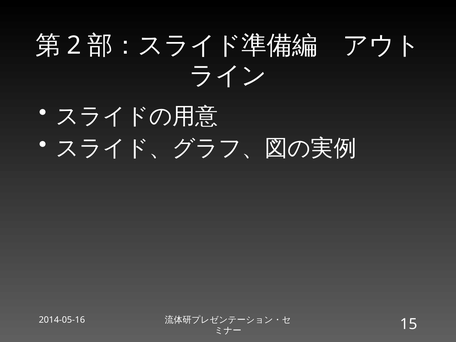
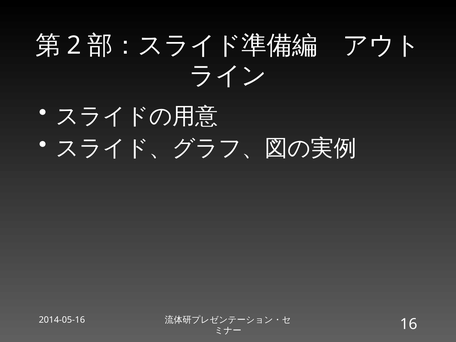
15: 15 -> 16
